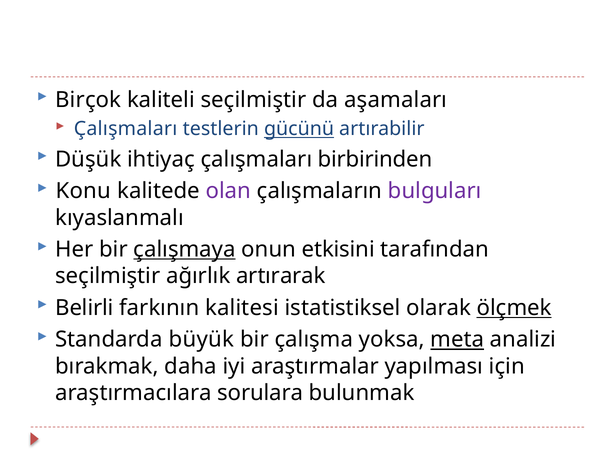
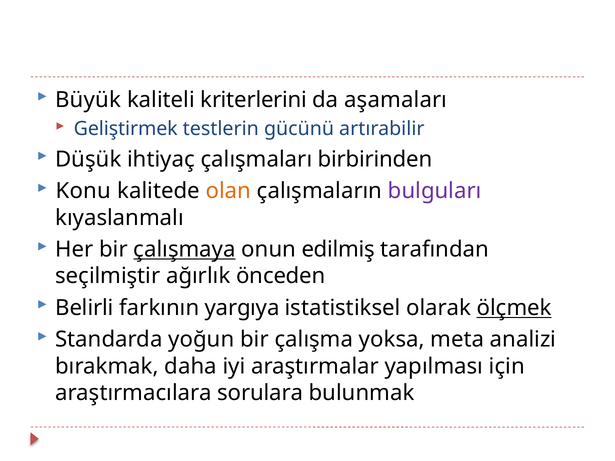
Birçok: Birçok -> Büyük
kaliteli seçilmiştir: seçilmiştir -> kriterlerini
Çalışmaları at (126, 129): Çalışmaları -> Geliştirmek
gücünü underline: present -> none
olan colour: purple -> orange
etkisini: etkisini -> edilmiş
artırarak: artırarak -> önceden
kalitesi: kalitesi -> yargıya
büyük: büyük -> yoğun
meta underline: present -> none
